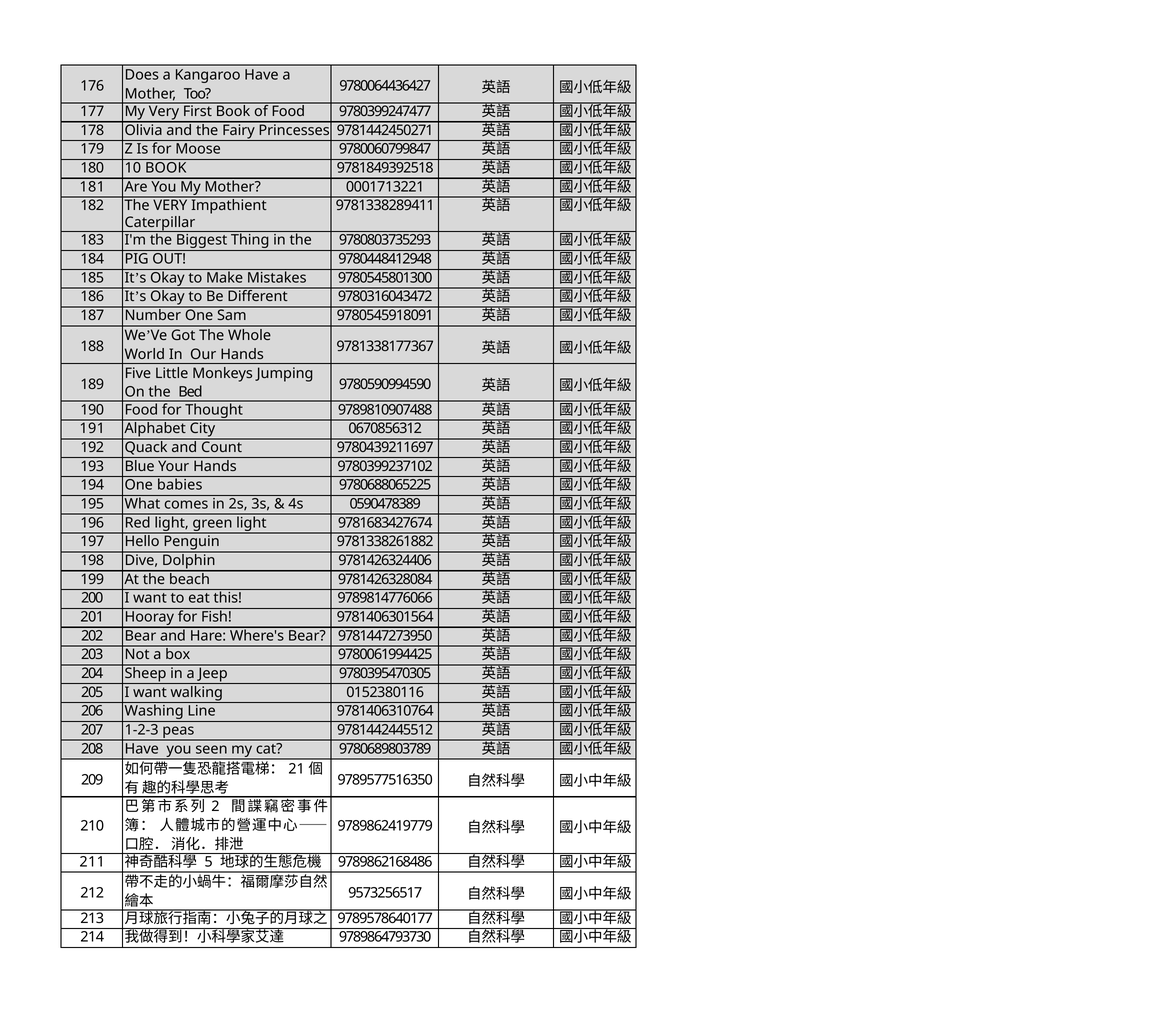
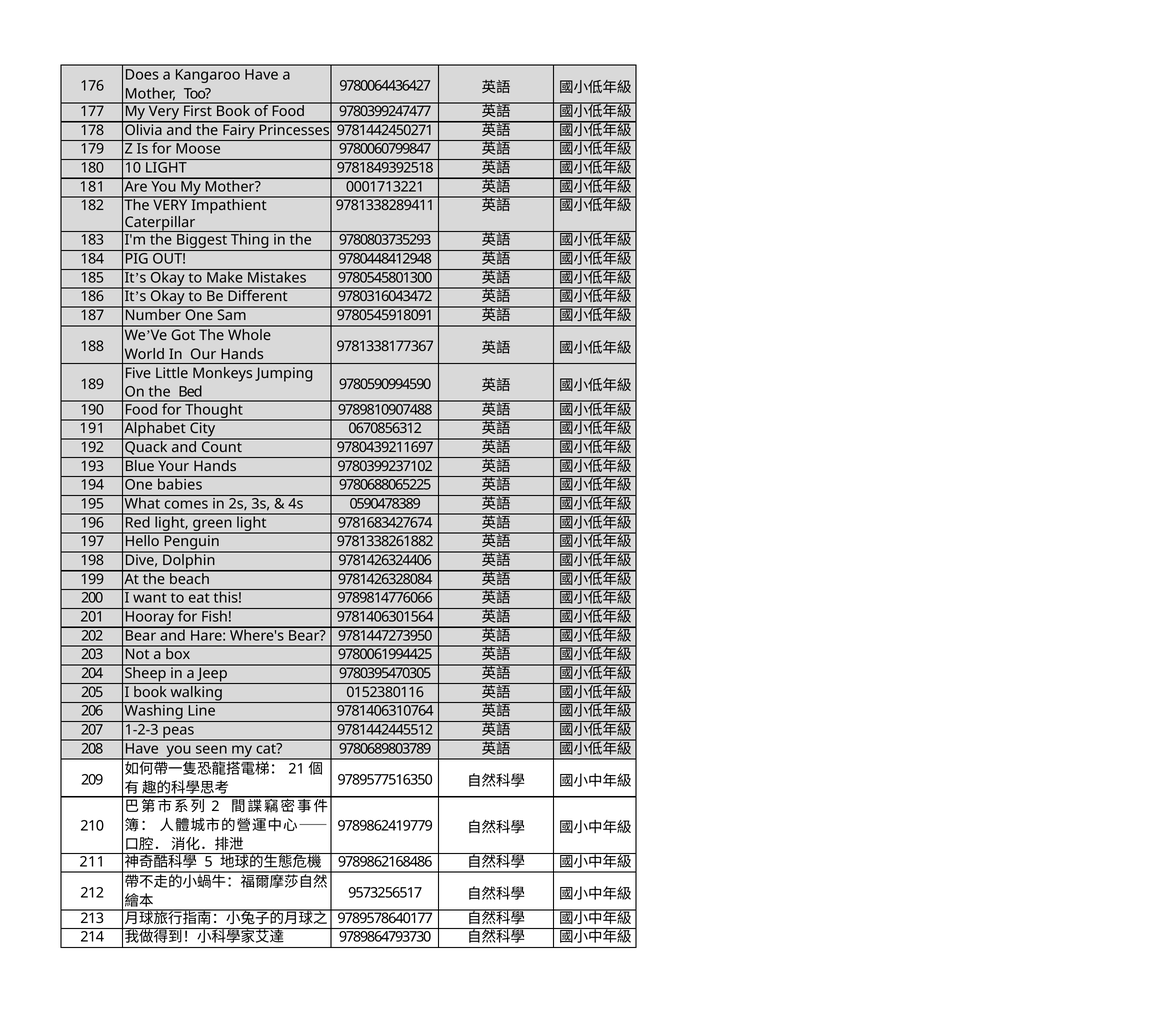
10 BOOK: BOOK -> LIGHT
205 I want: want -> book
